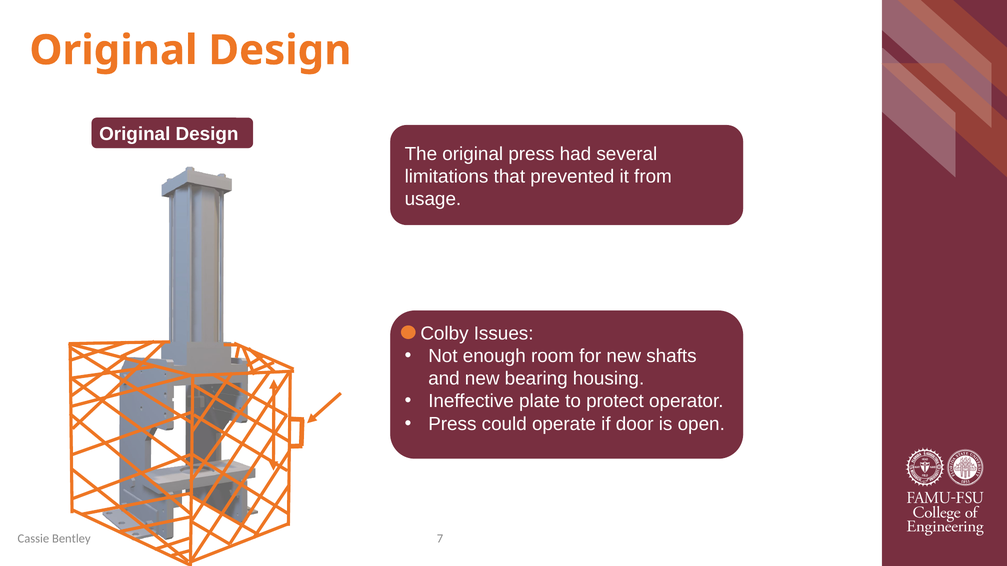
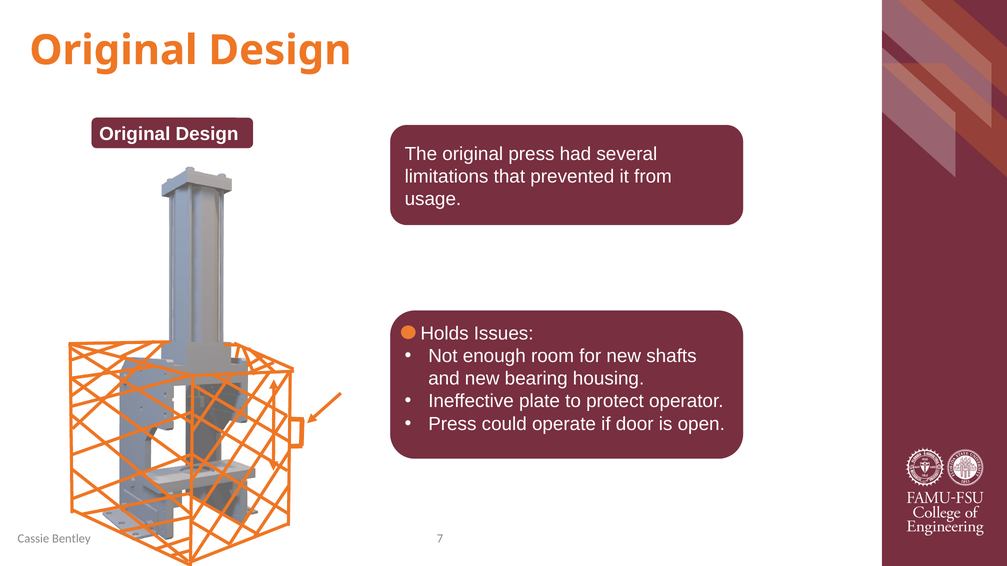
Colby: Colby -> Holds
